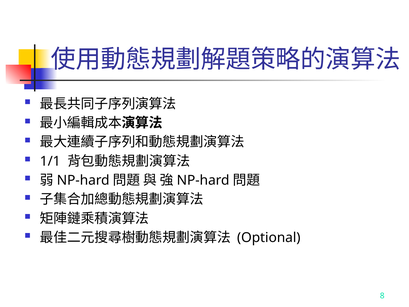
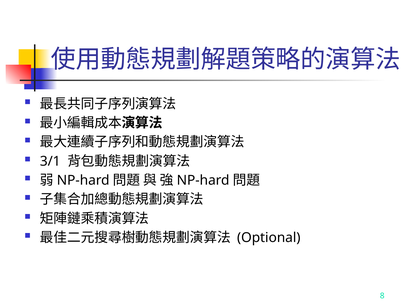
1/1: 1/1 -> 3/1
